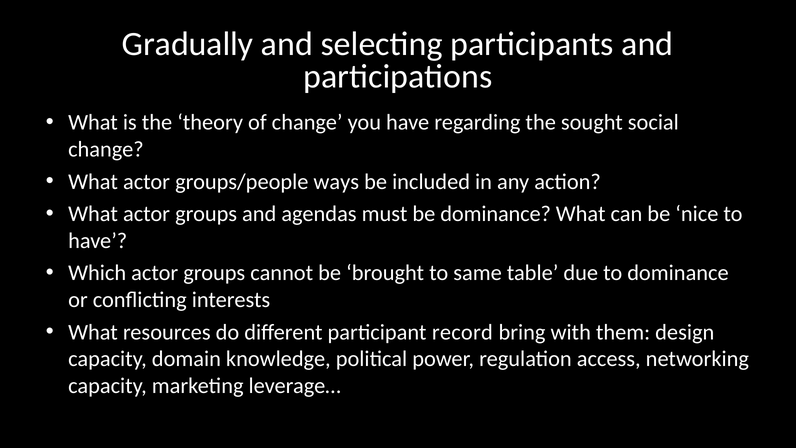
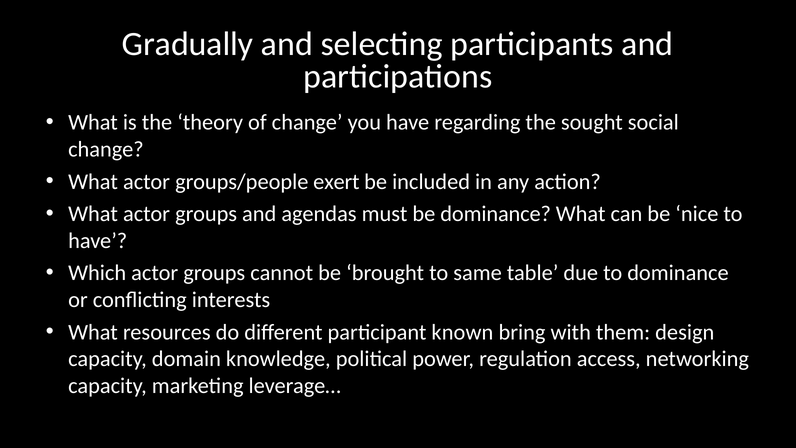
ways: ways -> exert
record: record -> known
